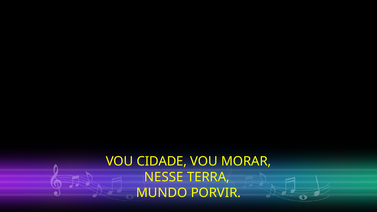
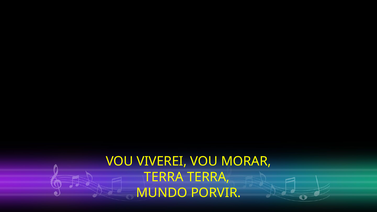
CIDADE: CIDADE -> VIVEREI
NESSE at (164, 177): NESSE -> TERRA
